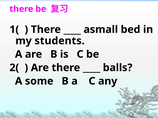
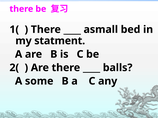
students: students -> statment
